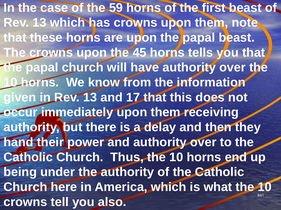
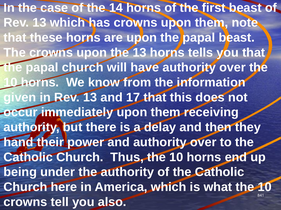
59: 59 -> 14
the 45: 45 -> 13
